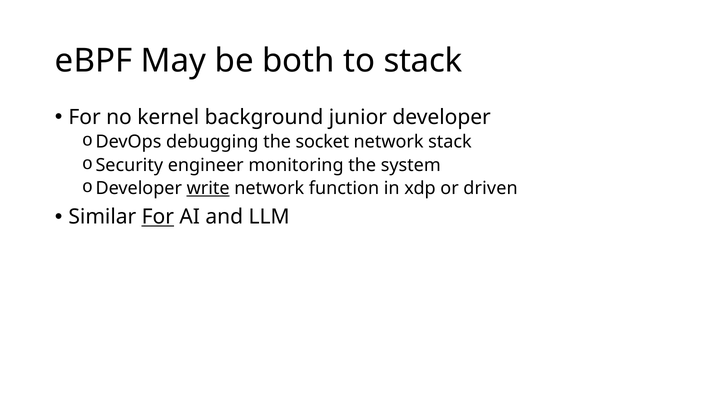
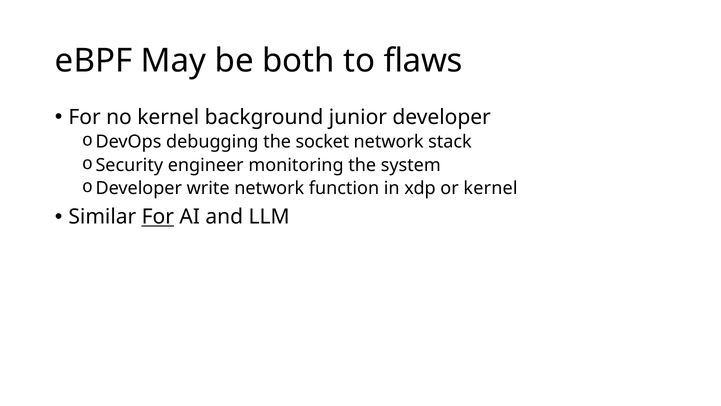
to stack: stack -> flaws
write underline: present -> none
or driven: driven -> kernel
